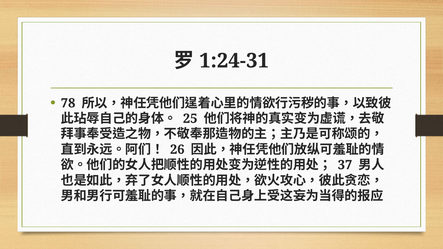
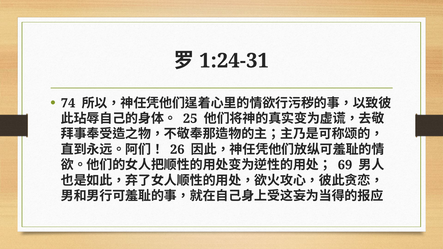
78: 78 -> 74
37: 37 -> 69
